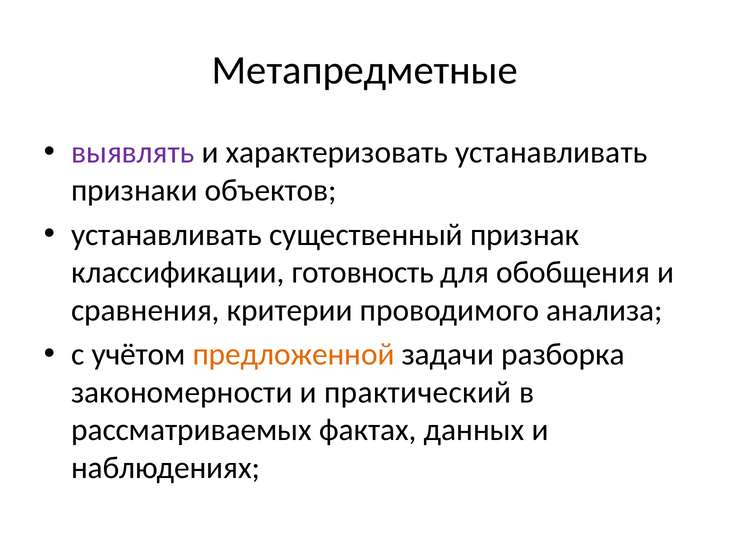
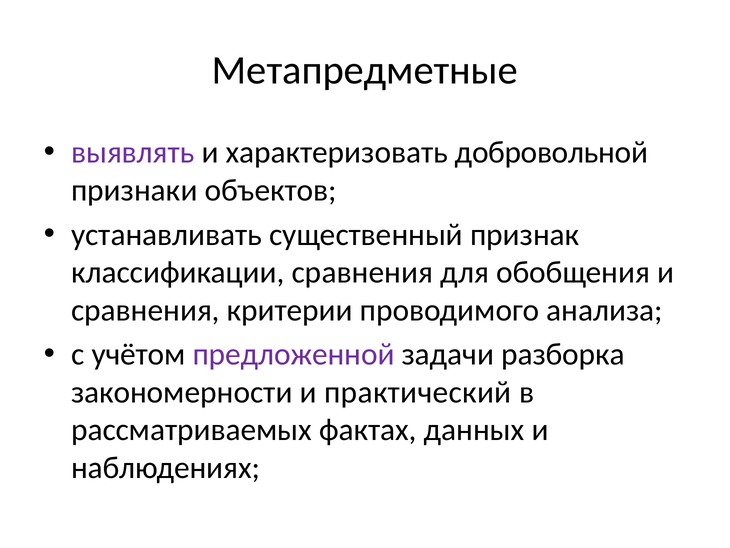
характеризовать устанавливать: устанавливать -> добровольной
классификации готовность: готовность -> сравнения
предложенной colour: orange -> purple
